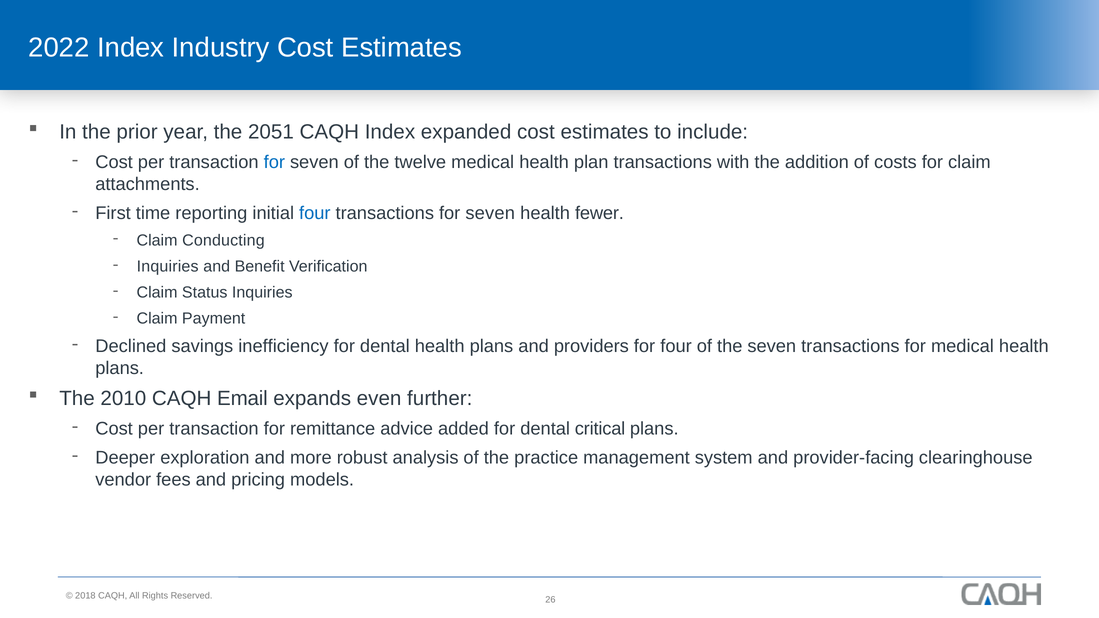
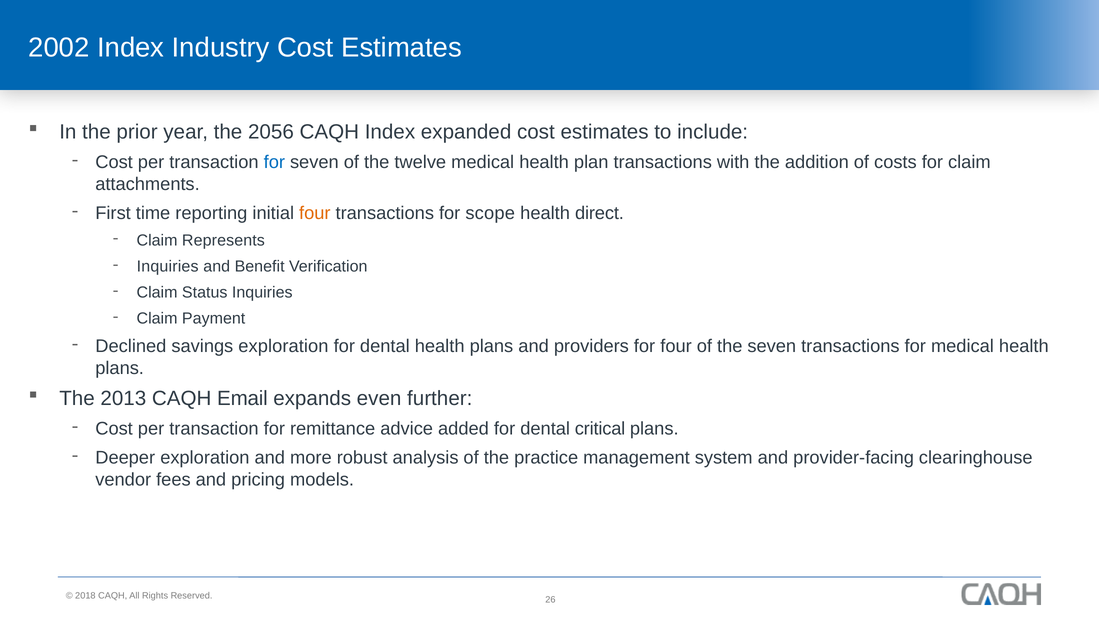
2022: 2022 -> 2002
2051: 2051 -> 2056
four at (315, 213) colour: blue -> orange
transactions for seven: seven -> scope
fewer: fewer -> direct
Conducting: Conducting -> Represents
savings inefficiency: inefficiency -> exploration
2010: 2010 -> 2013
